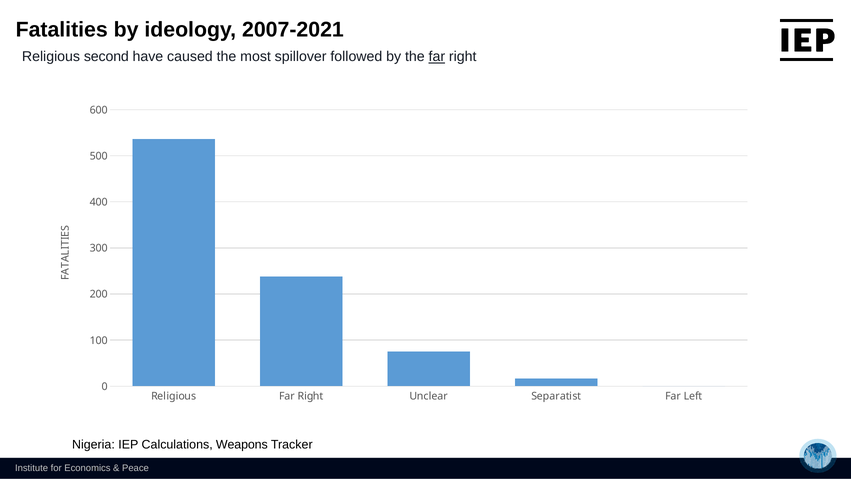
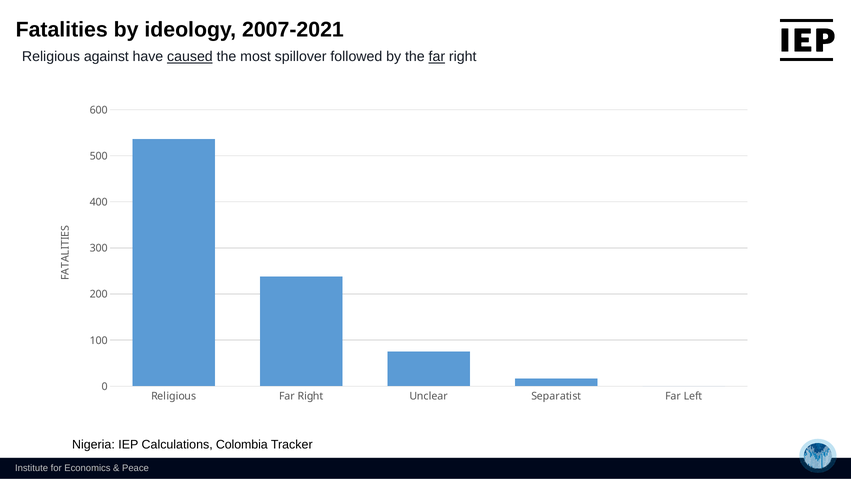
second: second -> against
caused underline: none -> present
Weapons: Weapons -> Colombia
